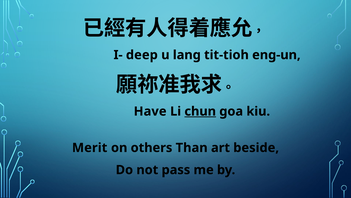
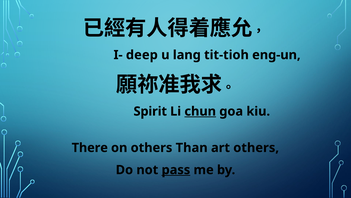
Have: Have -> Spirit
Merit: Merit -> There
art beside: beside -> others
pass underline: none -> present
